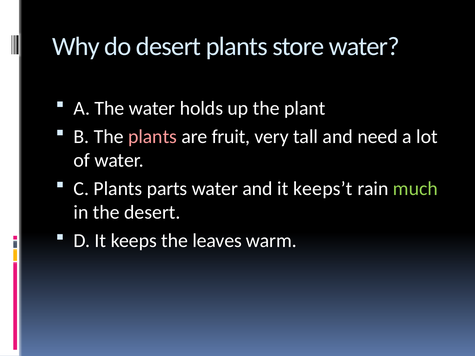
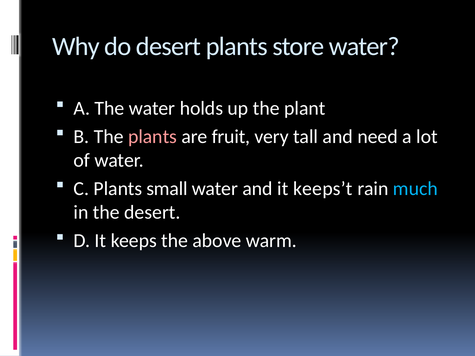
parts: parts -> small
much colour: light green -> light blue
leaves: leaves -> above
